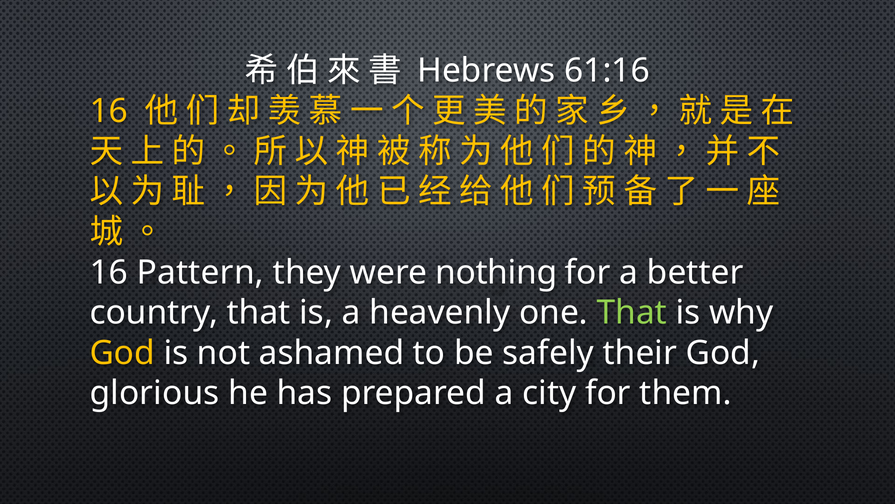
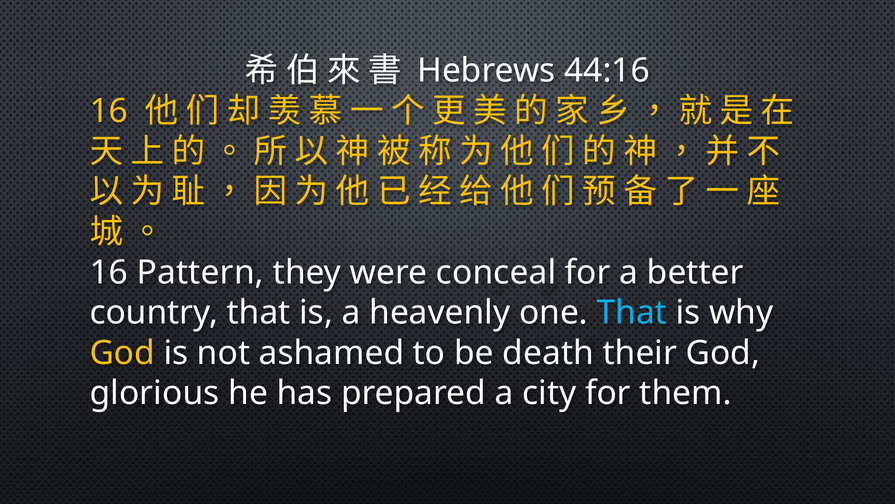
61:16: 61:16 -> 44:16
nothing: nothing -> conceal
That at (632, 312) colour: light green -> light blue
safely: safely -> death
